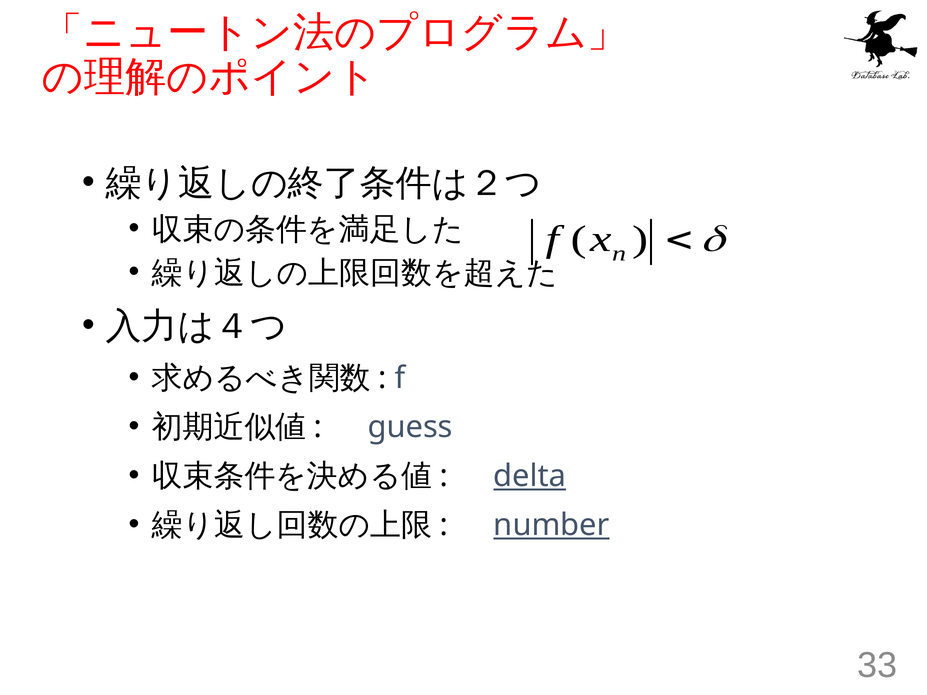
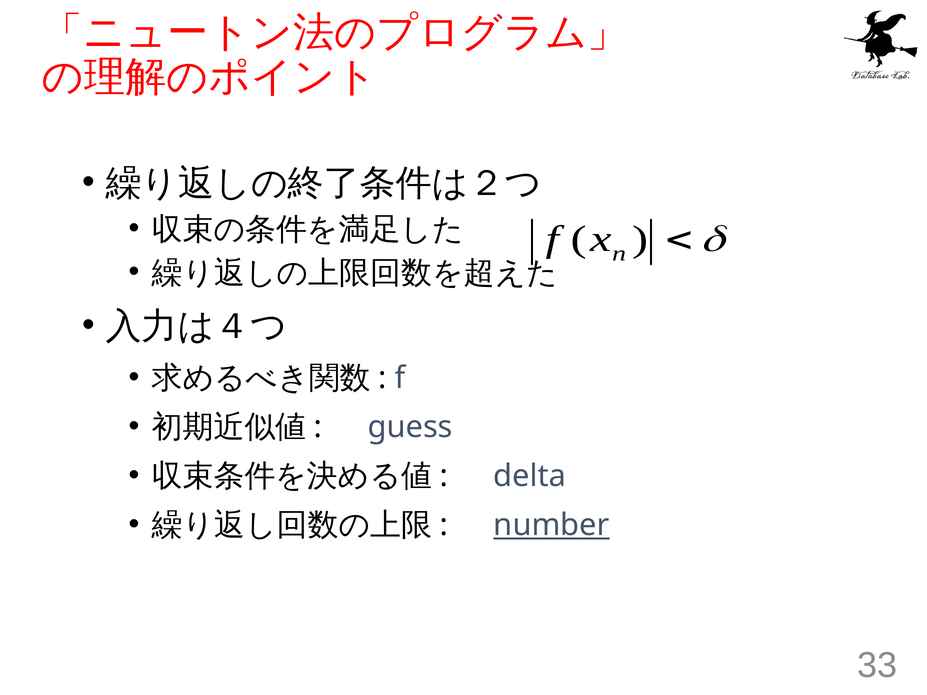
delta underline: present -> none
